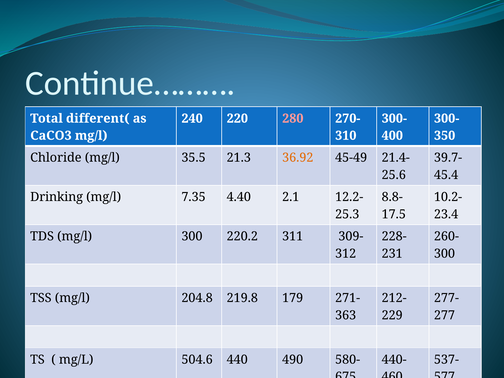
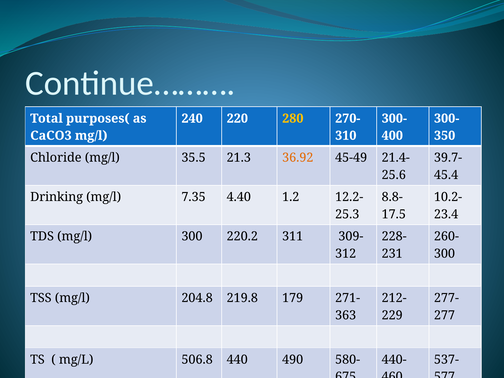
different(: different( -> purposes(
280 colour: pink -> yellow
2.1: 2.1 -> 1.2
504.6: 504.6 -> 506.8
